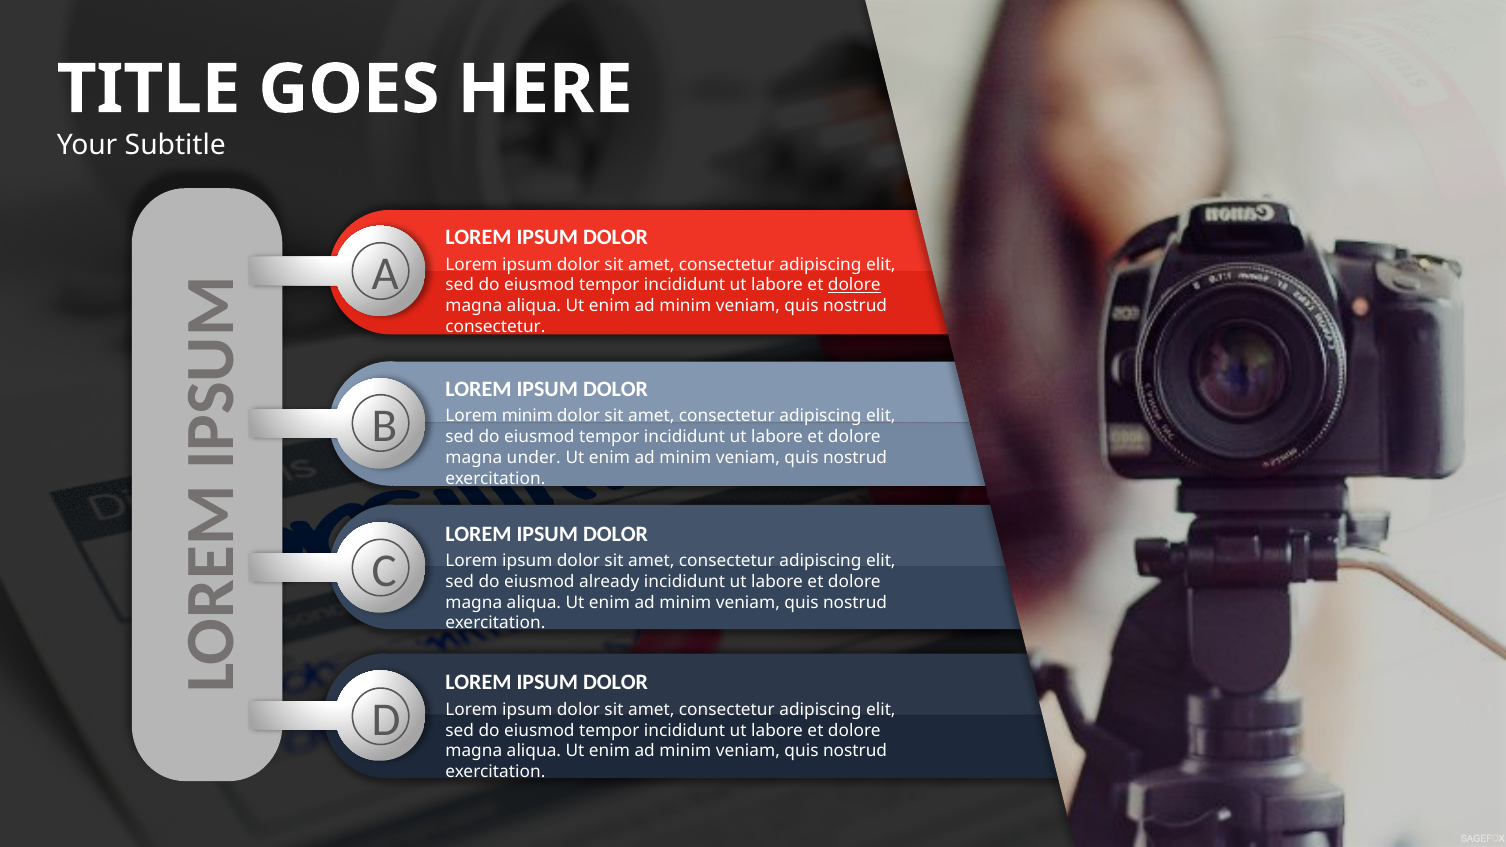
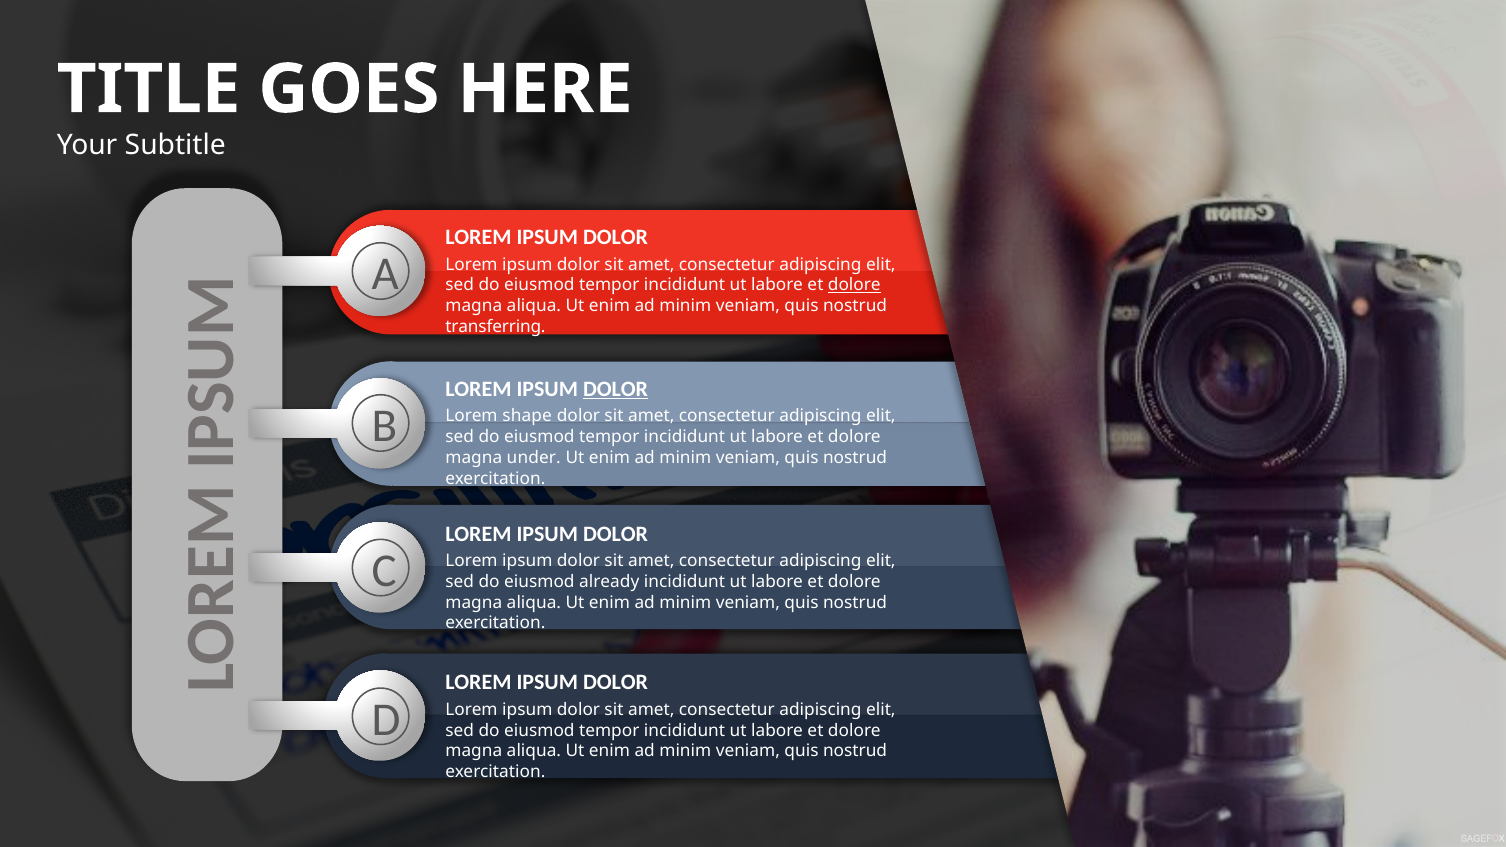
consectetur at (495, 327): consectetur -> transferring
DOLOR at (616, 389) underline: none -> present
Lorem minim: minim -> shape
